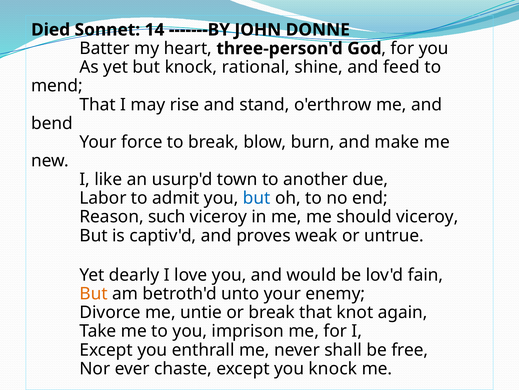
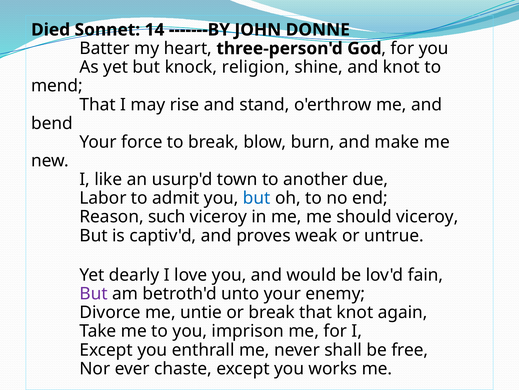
rational: rational -> religion
and feed: feed -> knot
But at (94, 293) colour: orange -> purple
you knock: knock -> works
